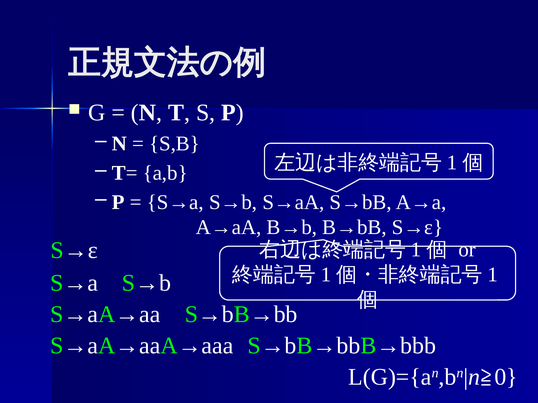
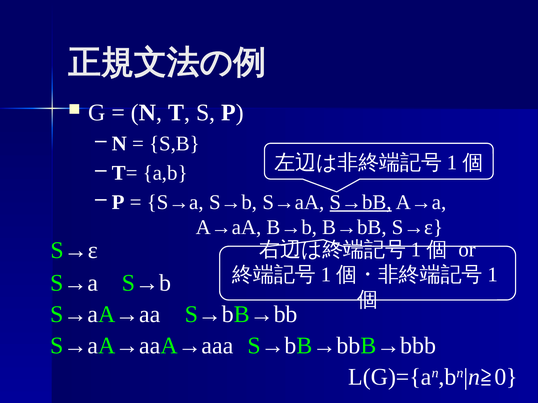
S→bB underline: none -> present
